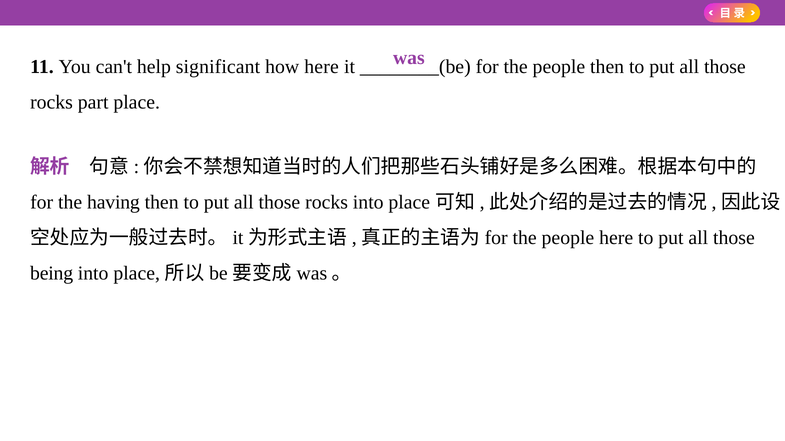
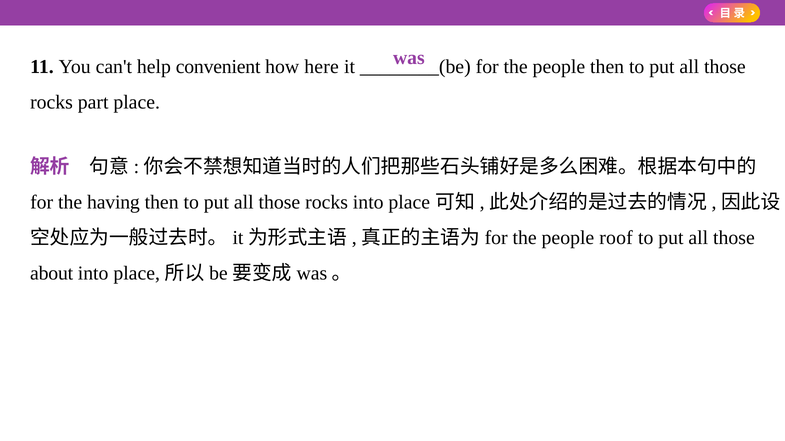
significant: significant -> convenient
people here: here -> roof
being: being -> about
